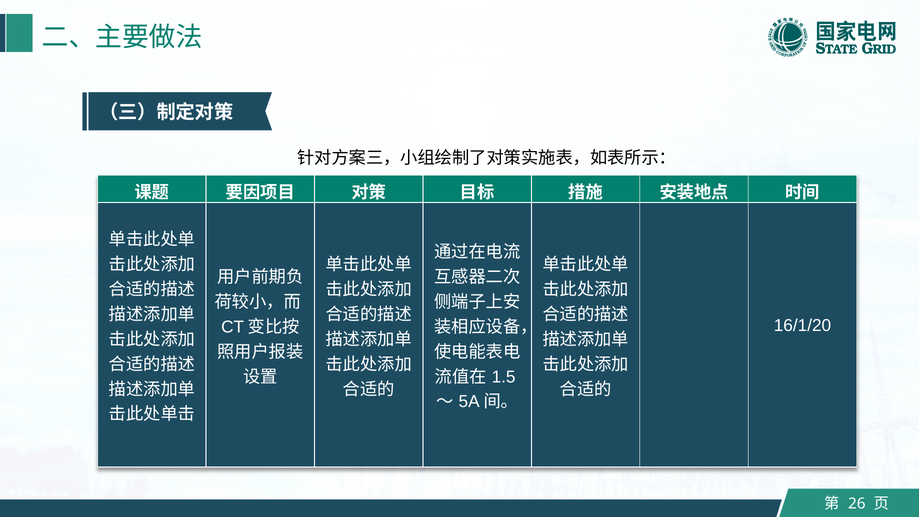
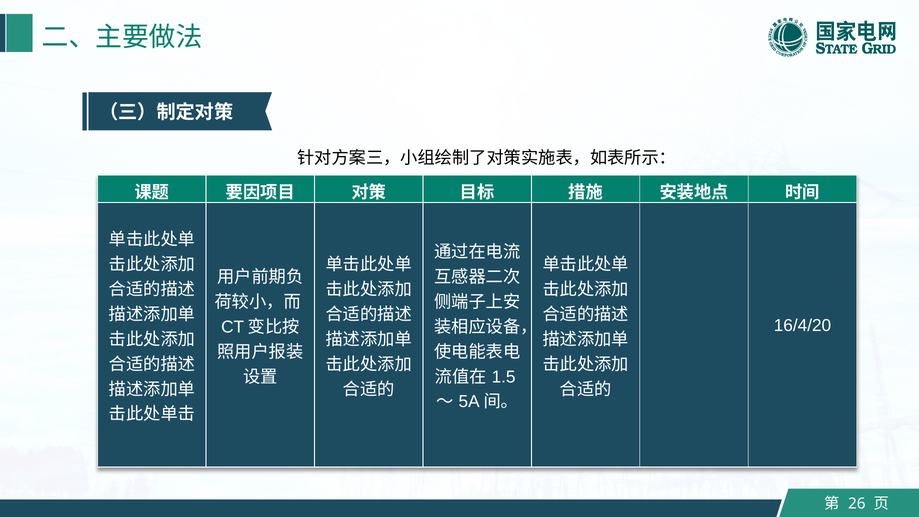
16/1/20: 16/1/20 -> 16/4/20
